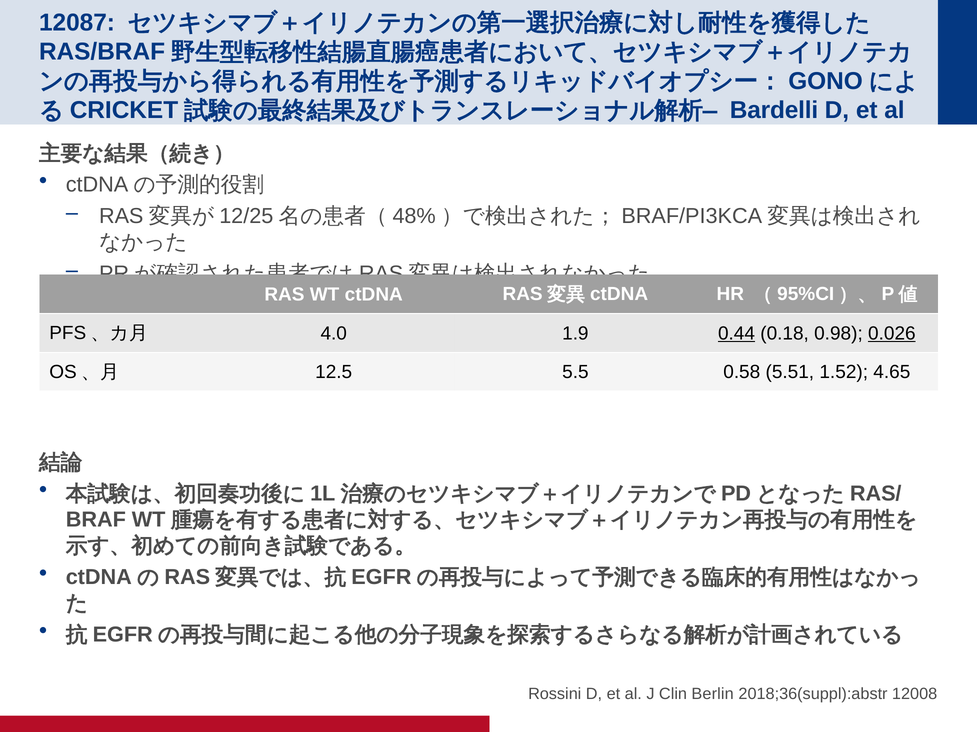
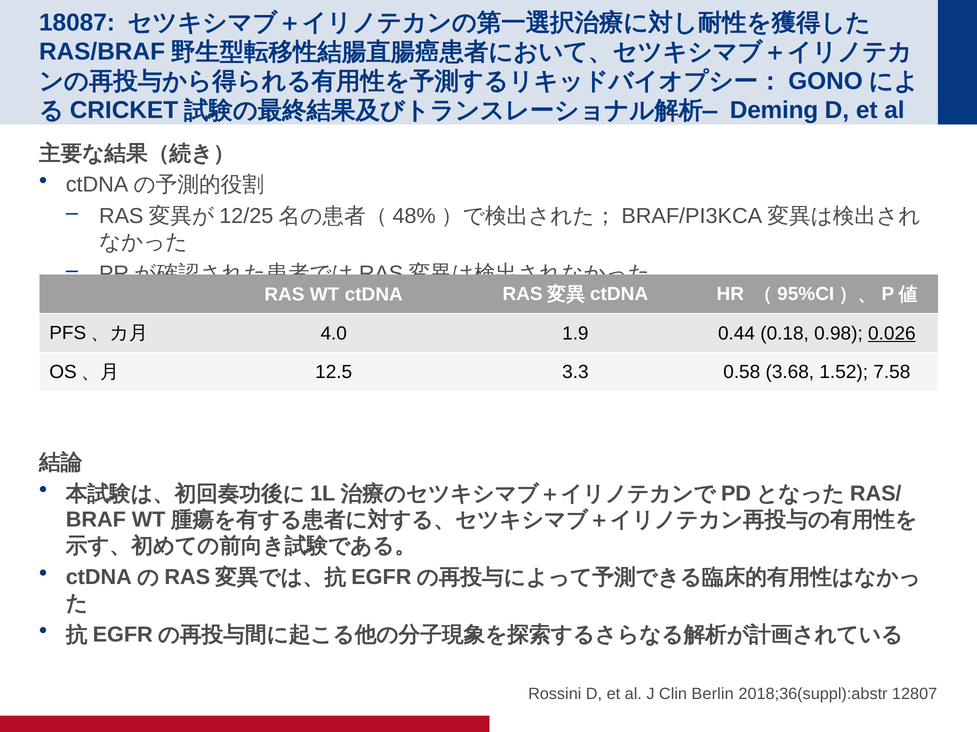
12087: 12087 -> 18087
Bardelli: Bardelli -> Deming
0.44 underline: present -> none
5.5: 5.5 -> 3.3
5.51: 5.51 -> 3.68
4.65: 4.65 -> 7.58
12008: 12008 -> 12807
